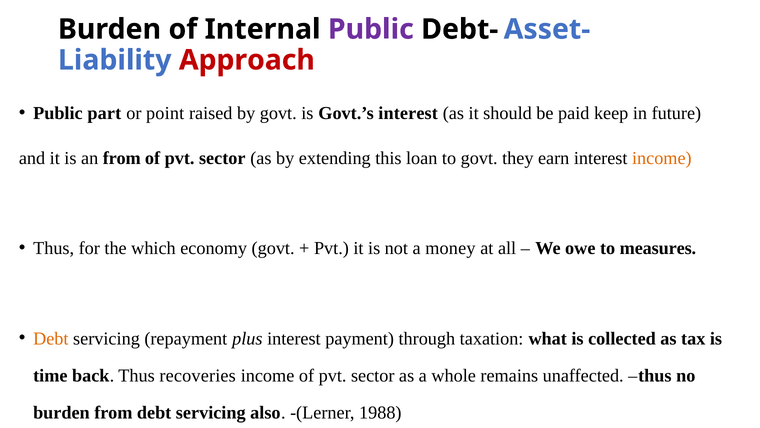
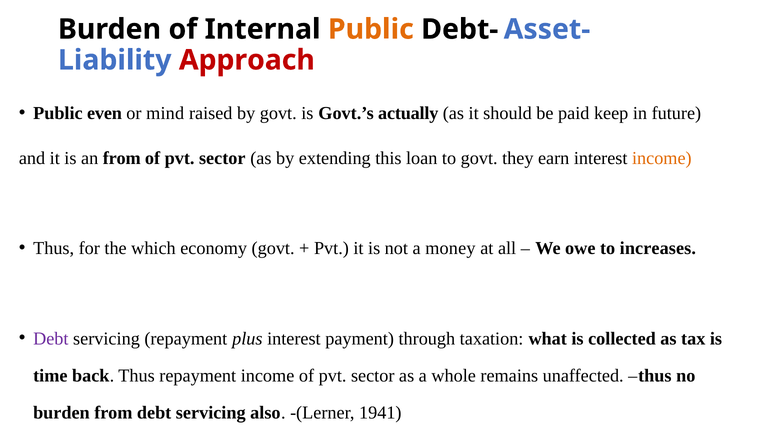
Public at (371, 29) colour: purple -> orange
part: part -> even
point: point -> mind
Govt.’s interest: interest -> actually
measures: measures -> increases
Debt at (51, 338) colour: orange -> purple
Thus recoveries: recoveries -> repayment
1988: 1988 -> 1941
